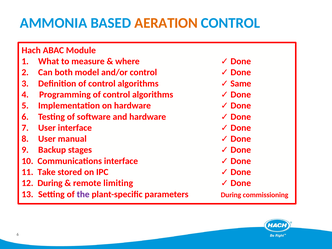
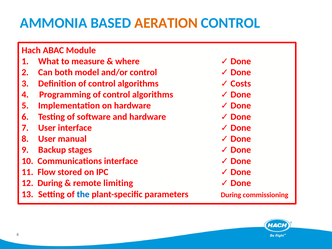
Same: Same -> Costs
11 Take: Take -> Flow
the at (83, 194) colour: purple -> blue
